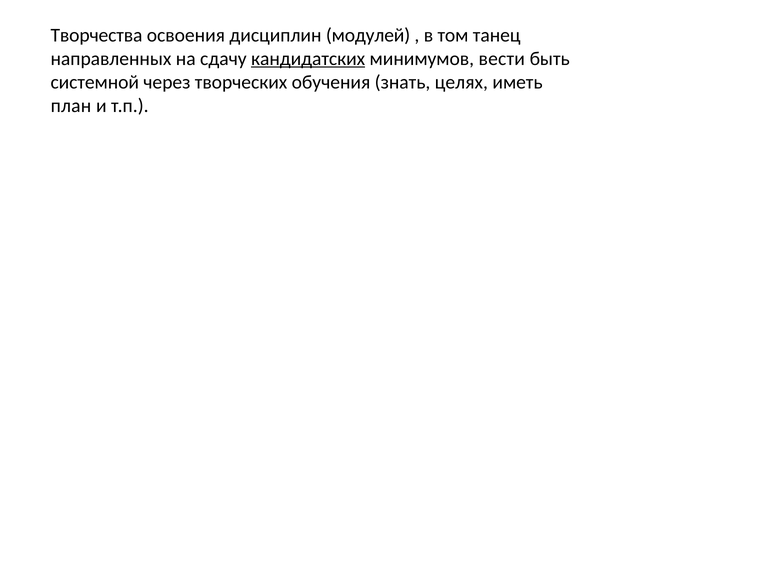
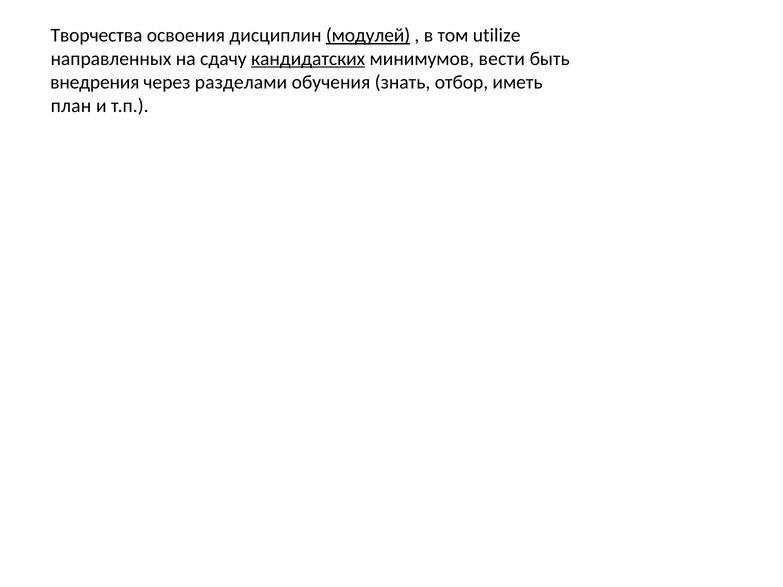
модулей underline: none -> present
танец: танец -> utilize
системной: системной -> внедрения
творческих: творческих -> разделами
целях: целях -> отбор
